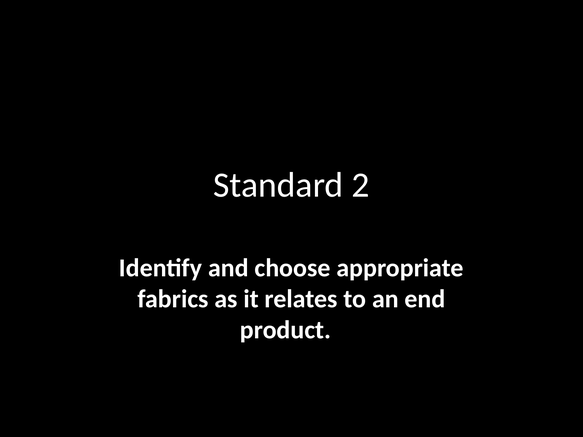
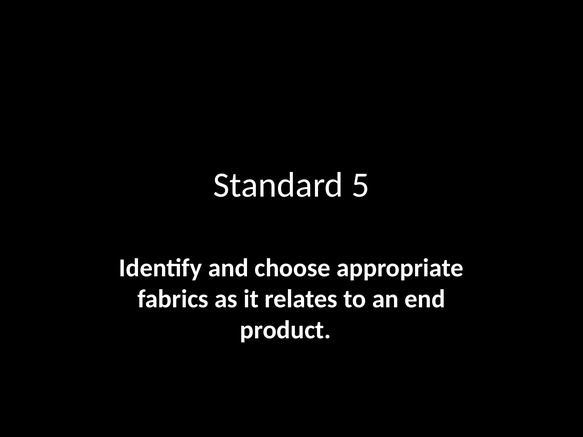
2: 2 -> 5
